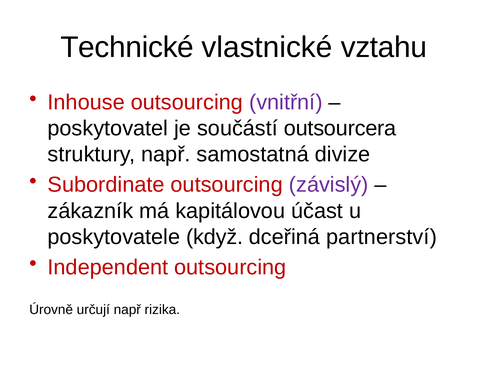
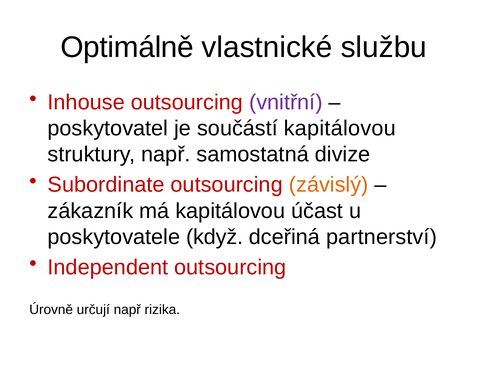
Technické: Technické -> Optimálně
vztahu: vztahu -> službu
součástí outsourcera: outsourcera -> kapitálovou
závislý colour: purple -> orange
